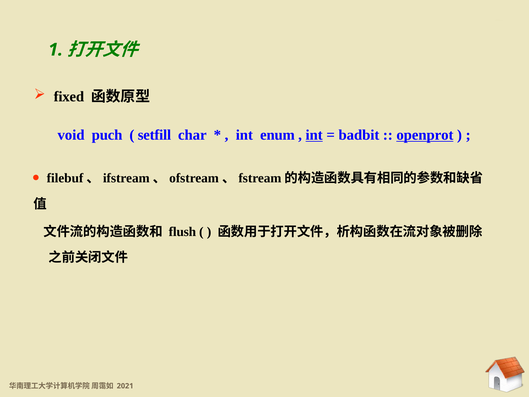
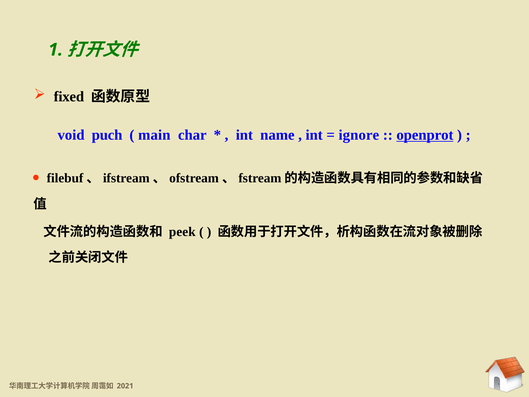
setfill: setfill -> main
enum: enum -> name
int at (314, 135) underline: present -> none
badbit: badbit -> ignore
flush: flush -> peek
